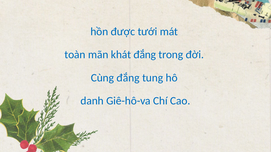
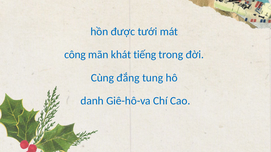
toàn: toàn -> công
khát đắng: đắng -> tiếng
